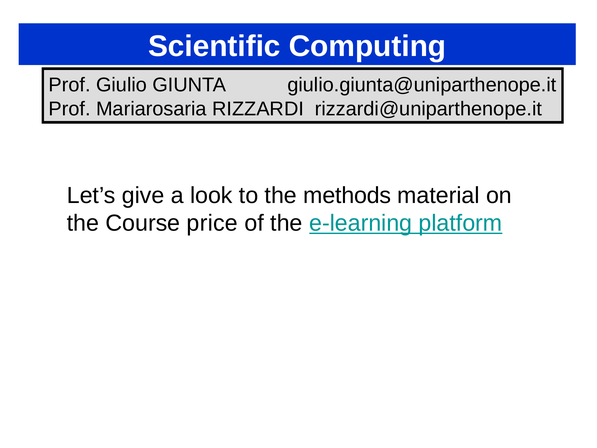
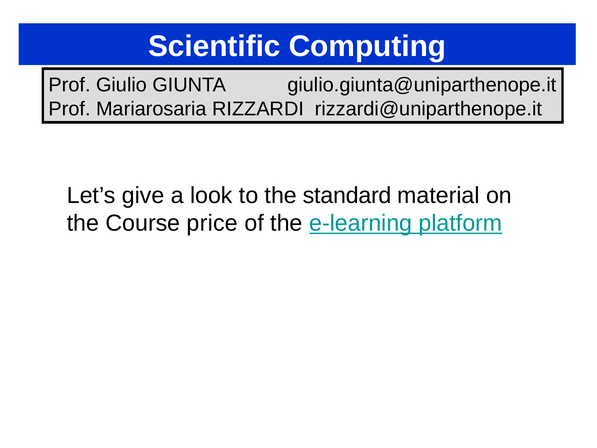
methods: methods -> standard
